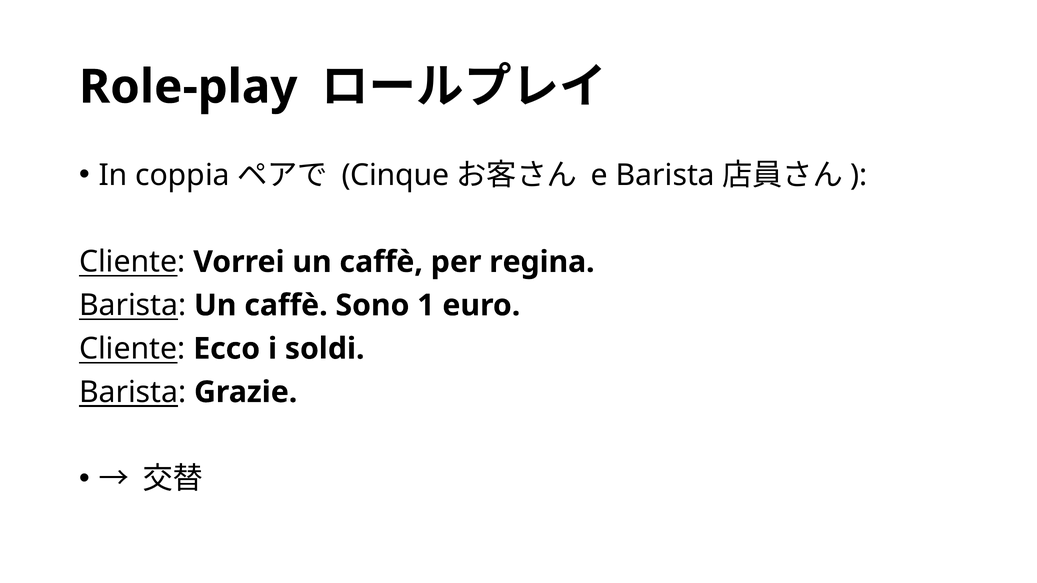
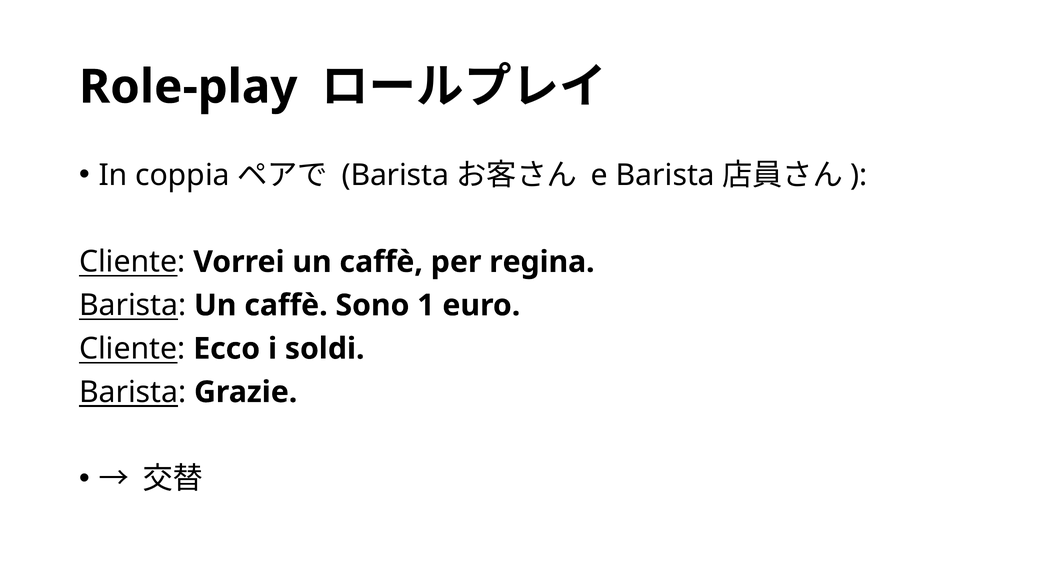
Cinque at (395, 175): Cinque -> Barista
